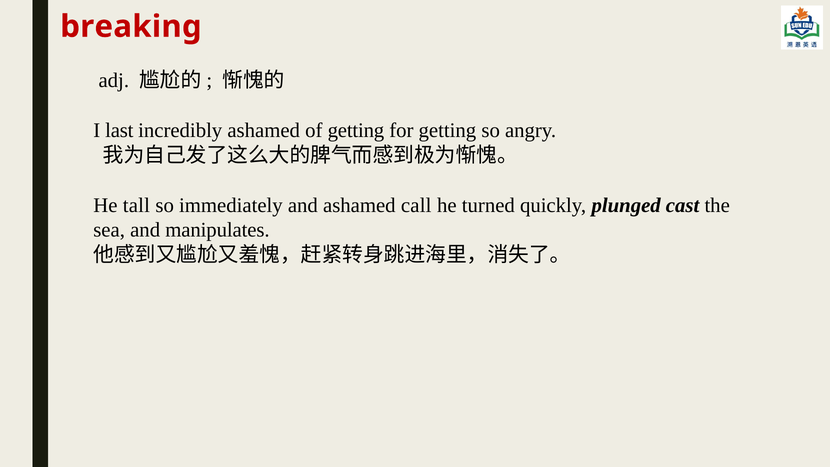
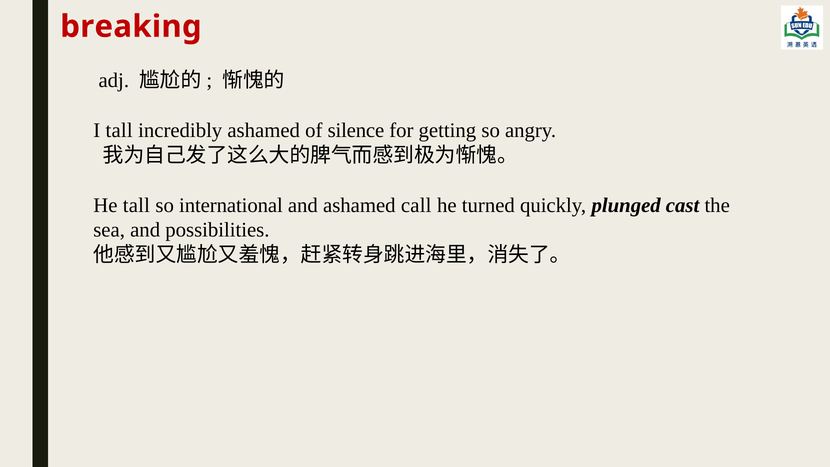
I last: last -> tall
of getting: getting -> silence
immediately: immediately -> international
manipulates: manipulates -> possibilities
